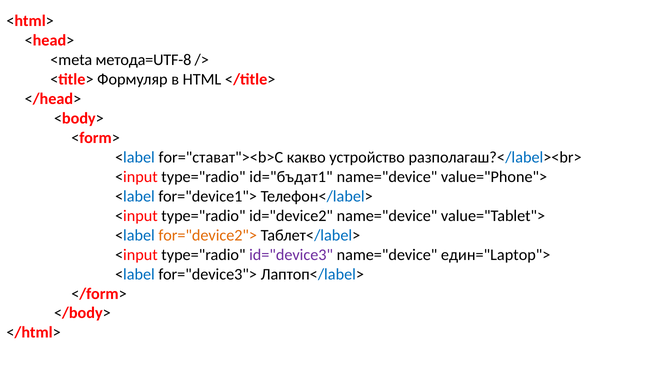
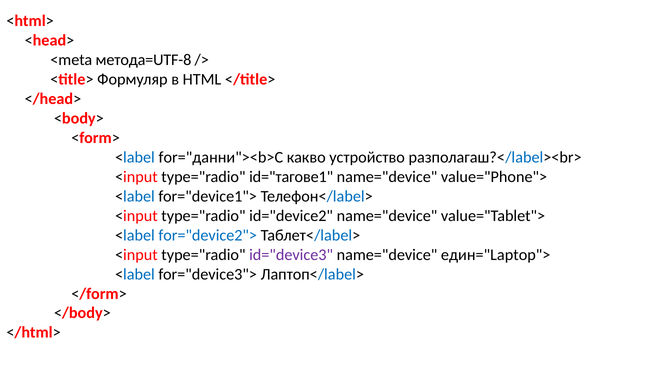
for="стават"><b>С: for="стават"><b>С -> for="данни"><b>С
id="бъдат1: id="бъдат1 -> id="тагове1
for="device2"> colour: orange -> blue
